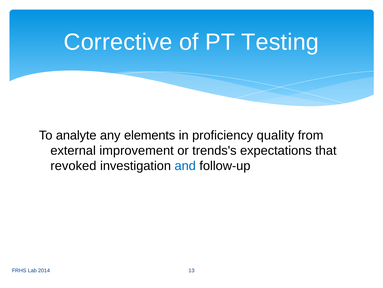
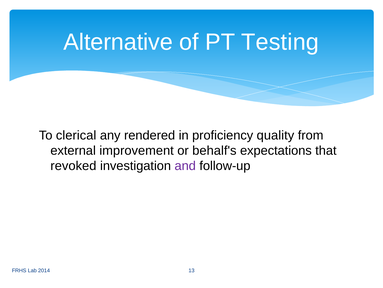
Corrective: Corrective -> Alternative
analyte: analyte -> clerical
elements: elements -> rendered
trends's: trends's -> behalf's
and colour: blue -> purple
